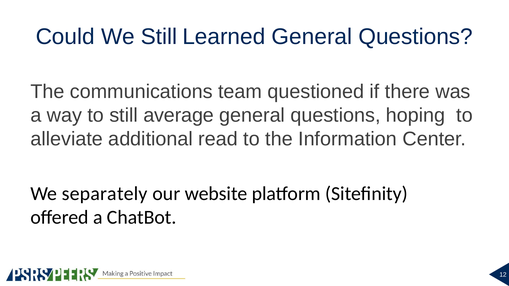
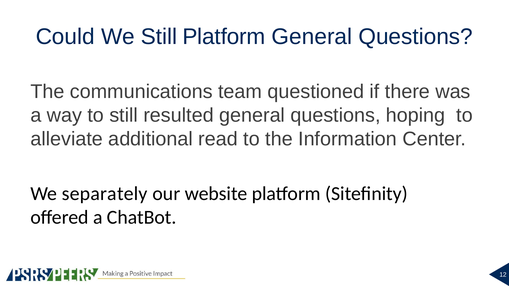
Still Learned: Learned -> Platform
average: average -> resulted
